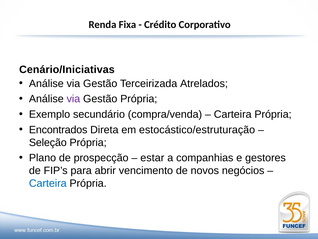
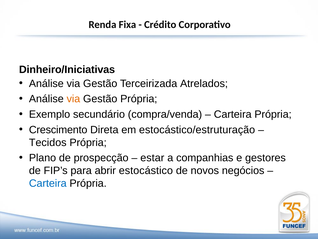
Cenário/Iniciativas: Cenário/Iniciativas -> Dinheiro/Iniciativas
via at (73, 99) colour: purple -> orange
Encontrados: Encontrados -> Crescimento
Seleção: Seleção -> Tecidos
vencimento: vencimento -> estocástico
